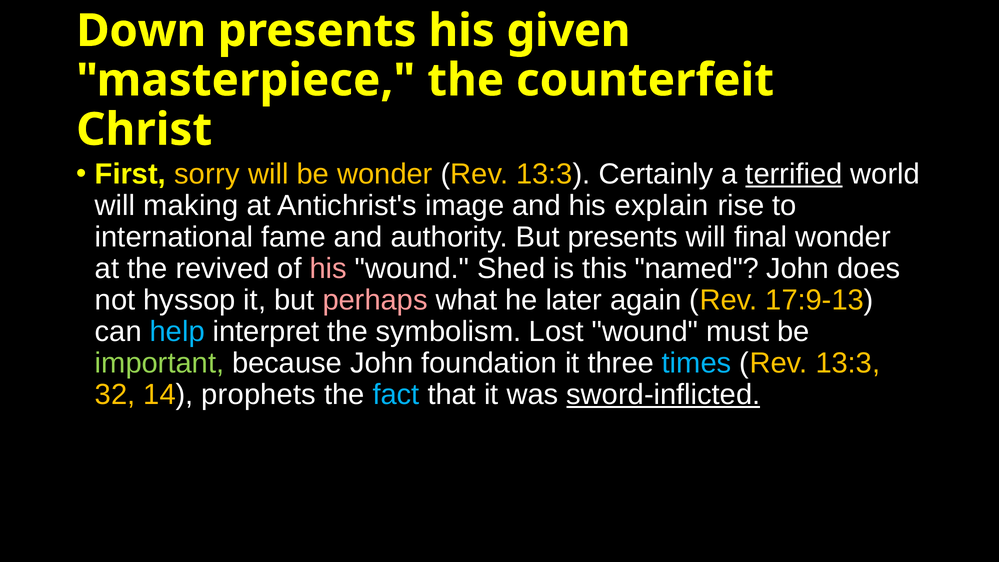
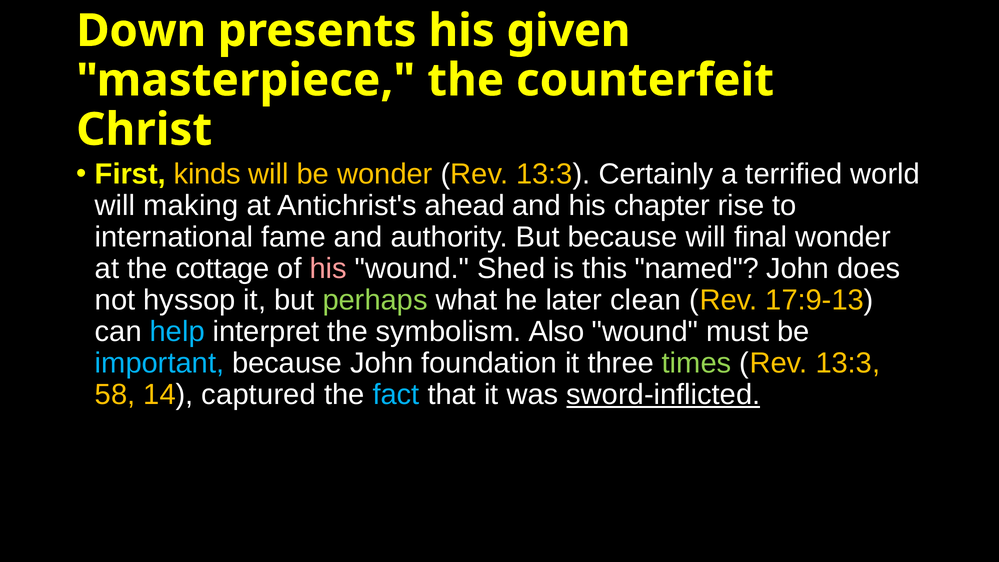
sorry: sorry -> kinds
terrified underline: present -> none
image: image -> ahead
explain: explain -> chapter
But presents: presents -> because
revived: revived -> cottage
perhaps colour: pink -> light green
again: again -> clean
Lost: Lost -> Also
important colour: light green -> light blue
times colour: light blue -> light green
32: 32 -> 58
prophets: prophets -> captured
